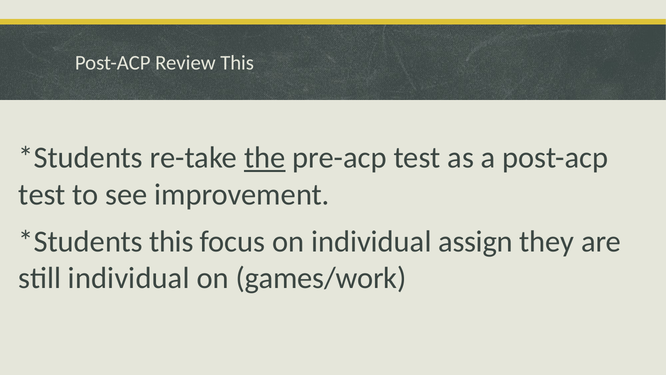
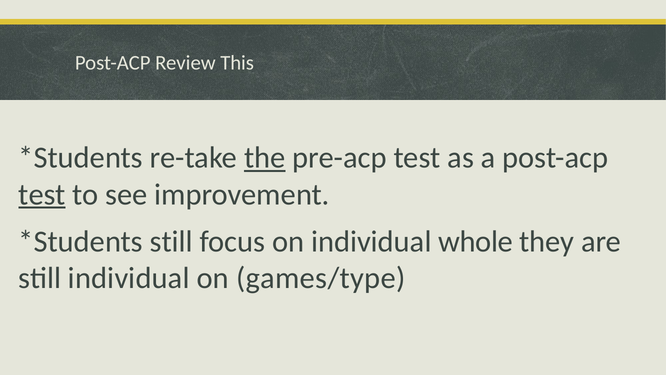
test at (42, 194) underline: none -> present
this at (171, 241): this -> still
assign: assign -> whole
games/work: games/work -> games/type
